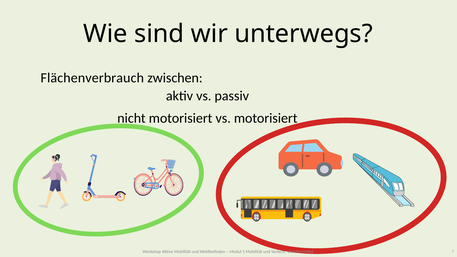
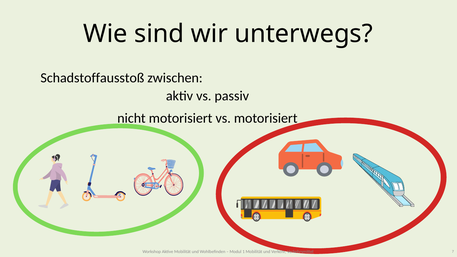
Flächenverbrauch: Flächenverbrauch -> Schadstoffausstoß
